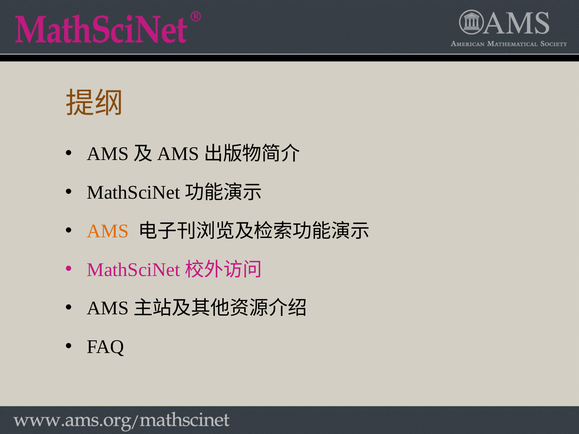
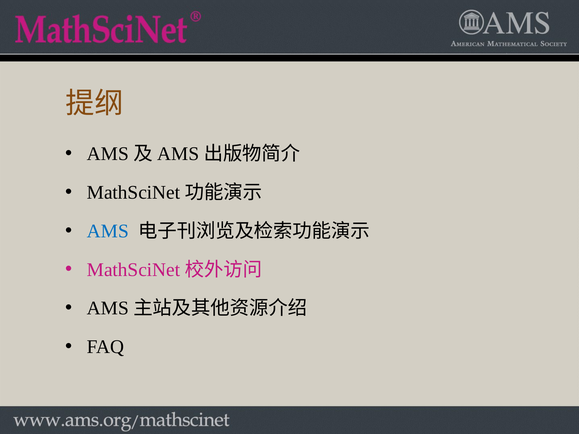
AMS colour: orange -> blue
